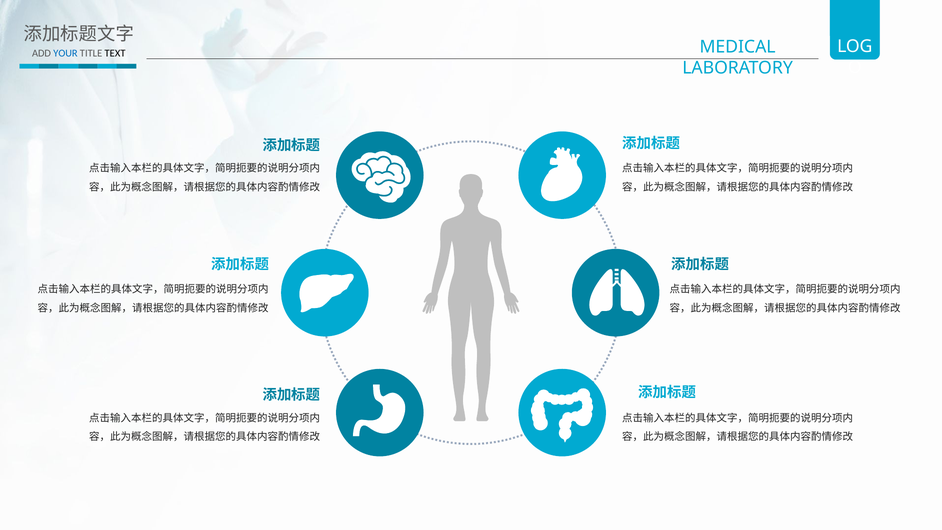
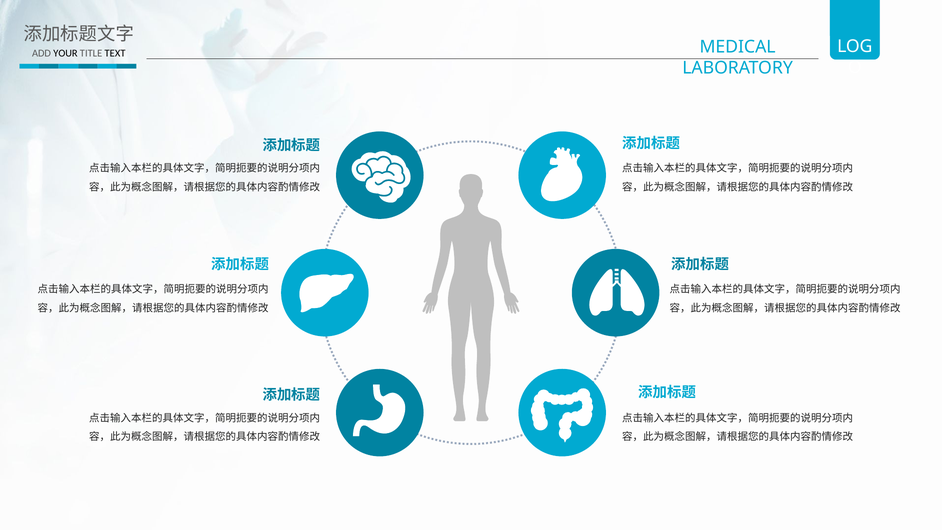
YOUR colour: blue -> black
